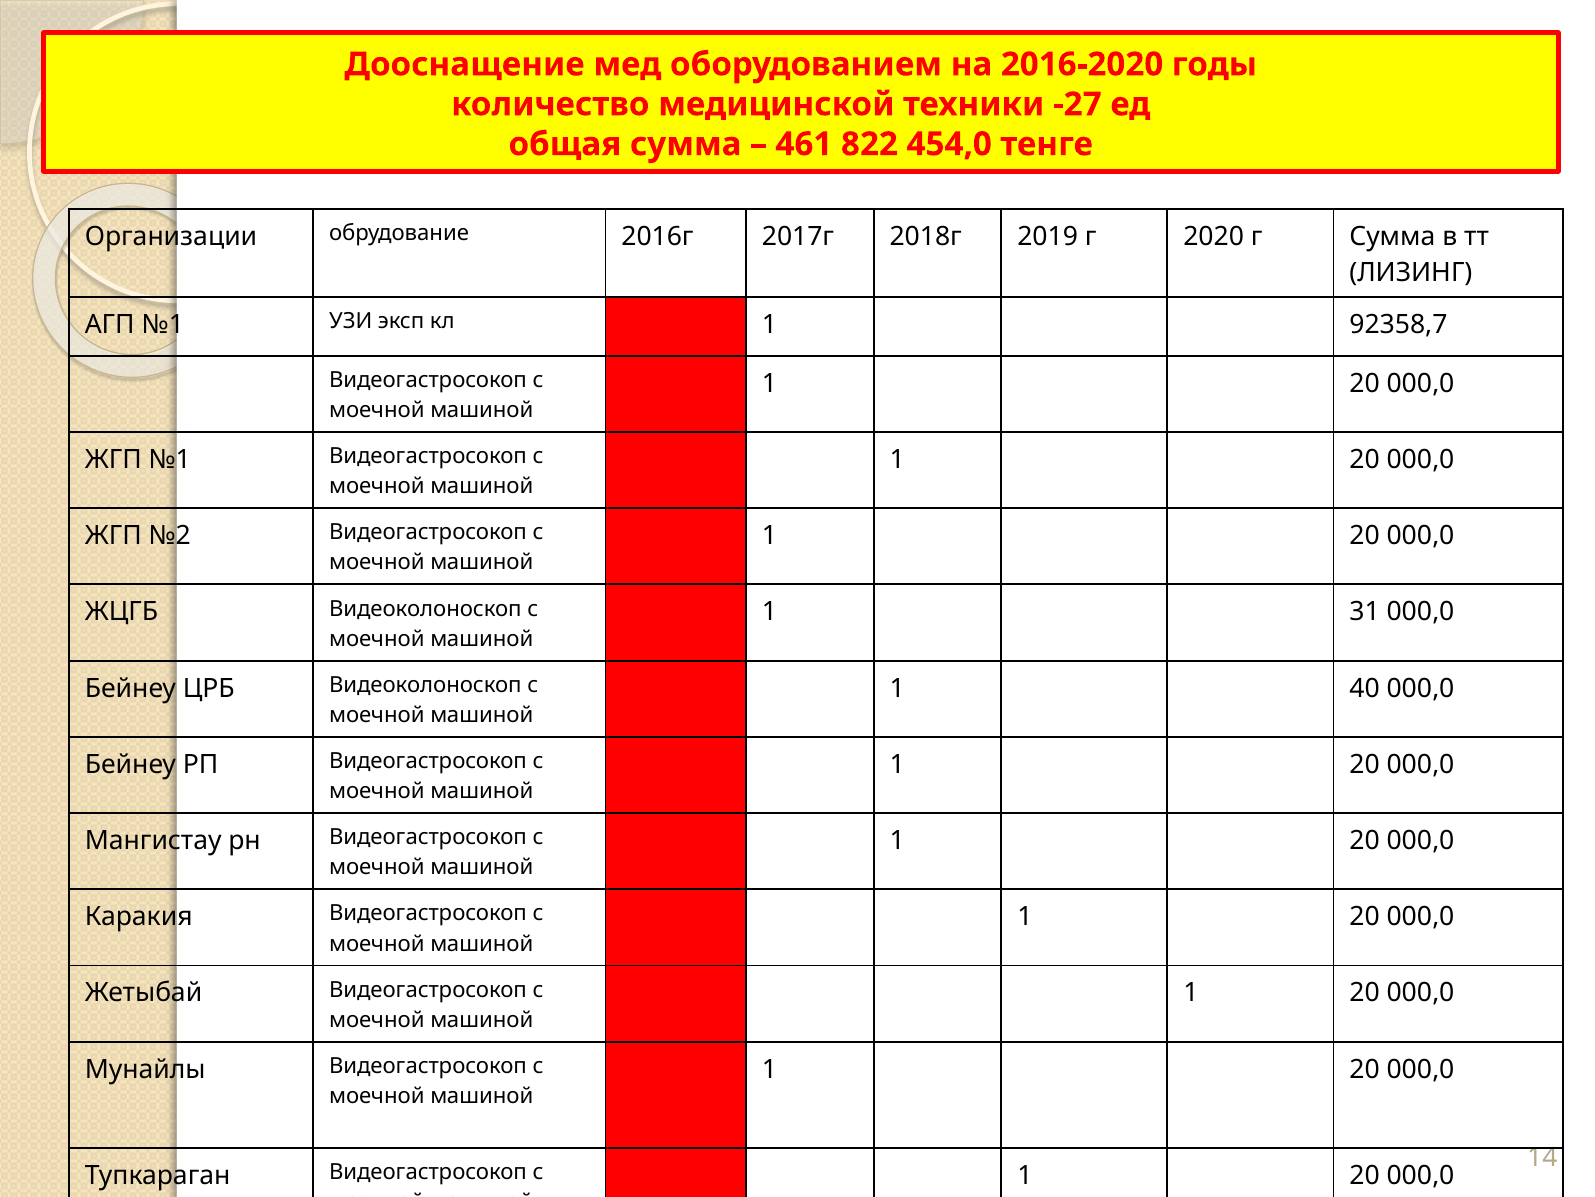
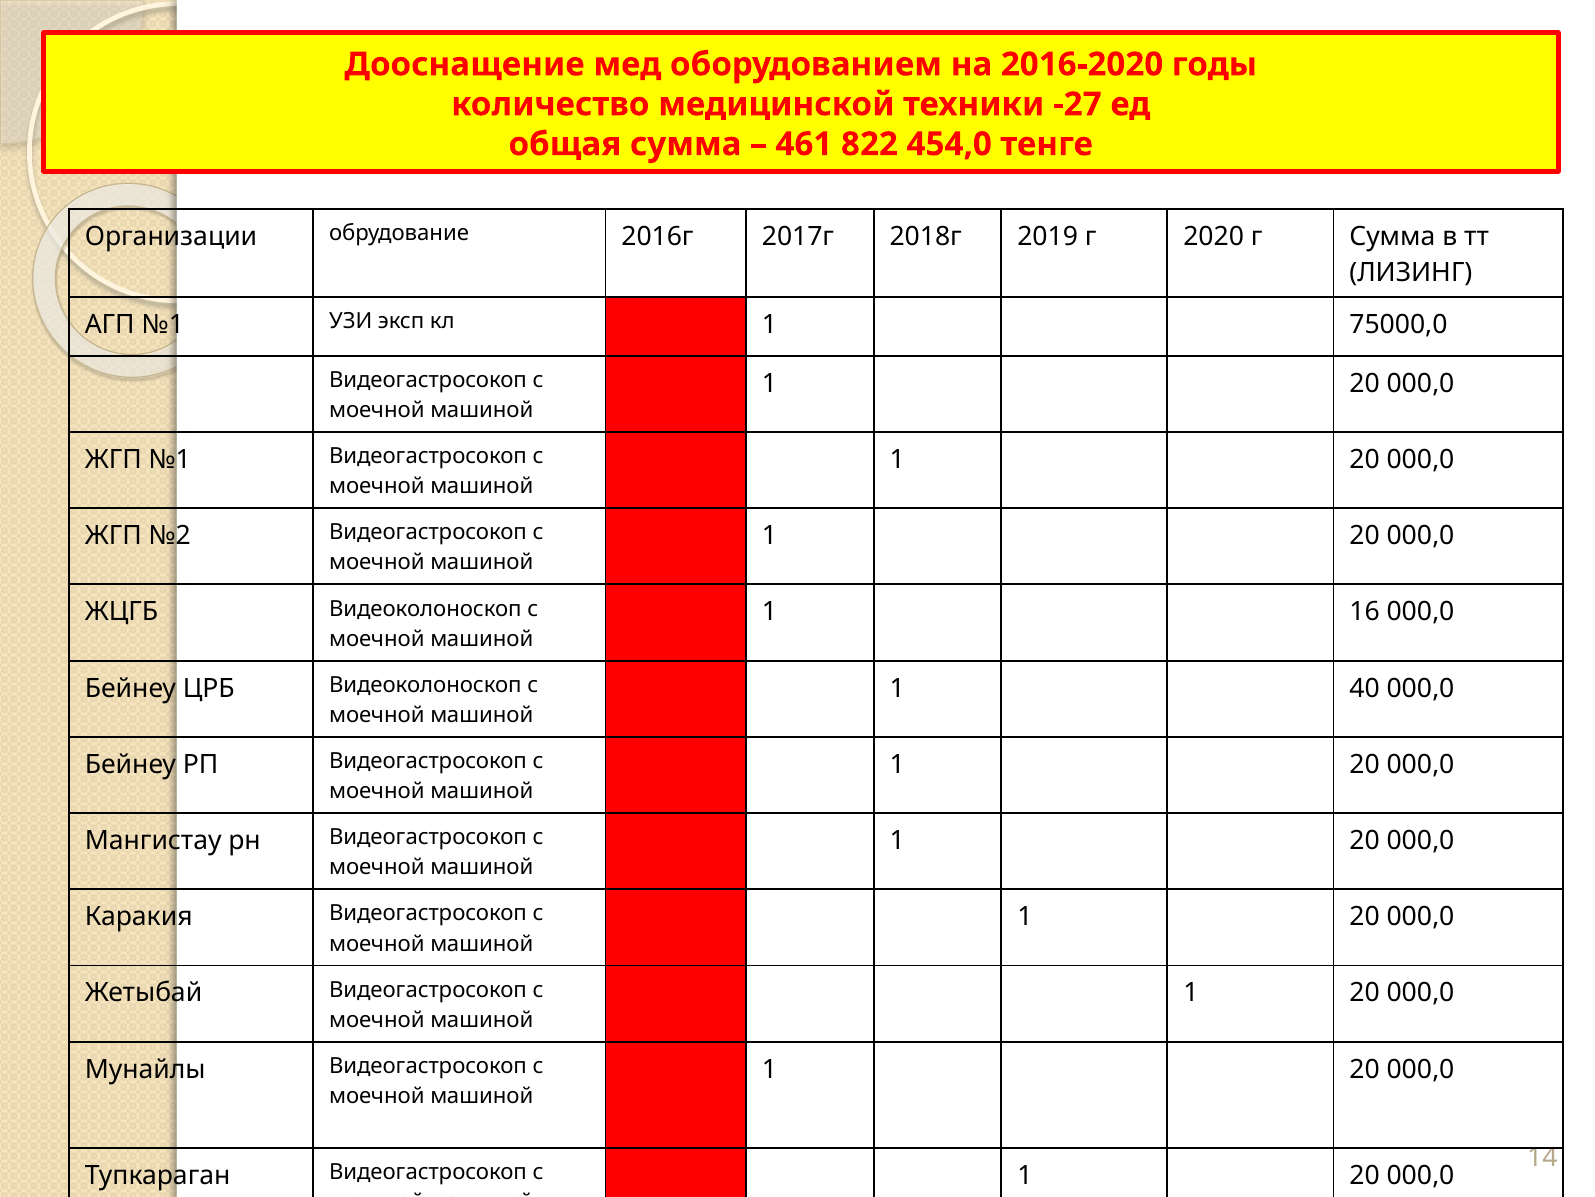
92358,7: 92358,7 -> 75000,0
31: 31 -> 16
